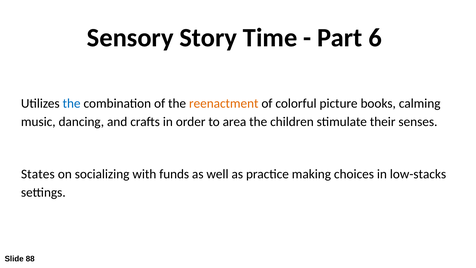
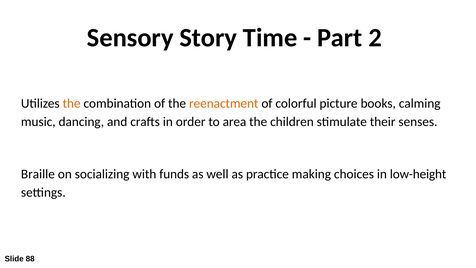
6: 6 -> 2
the at (72, 103) colour: blue -> orange
States: States -> Braille
low-stacks: low-stacks -> low-height
